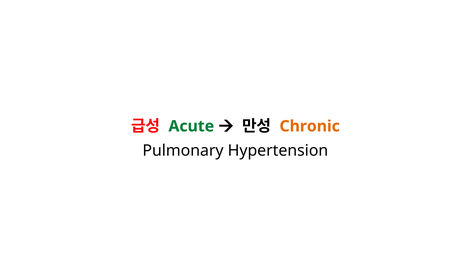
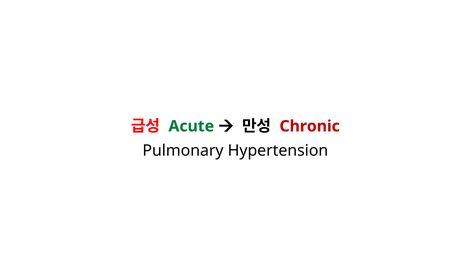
Chronic colour: orange -> red
